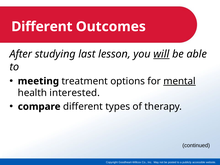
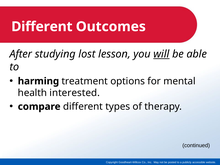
last: last -> lost
meeting: meeting -> harming
mental underline: present -> none
